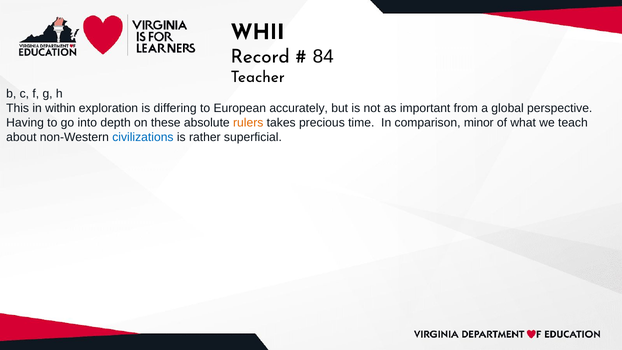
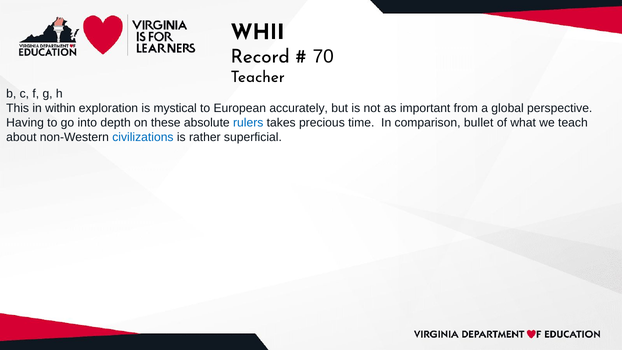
84: 84 -> 70
differing: differing -> mystical
rulers colour: orange -> blue
minor: minor -> bullet
